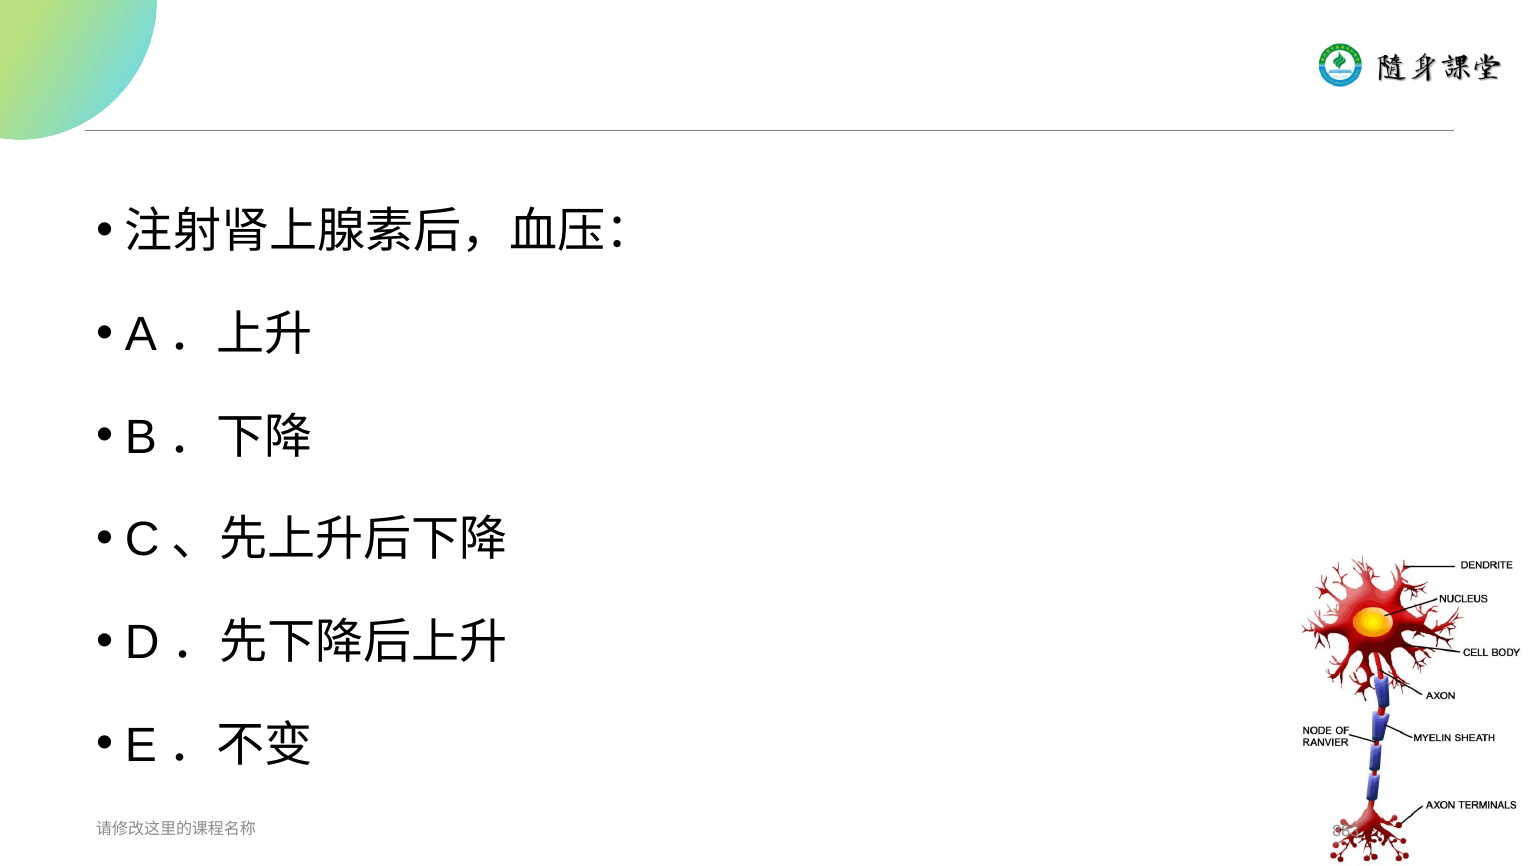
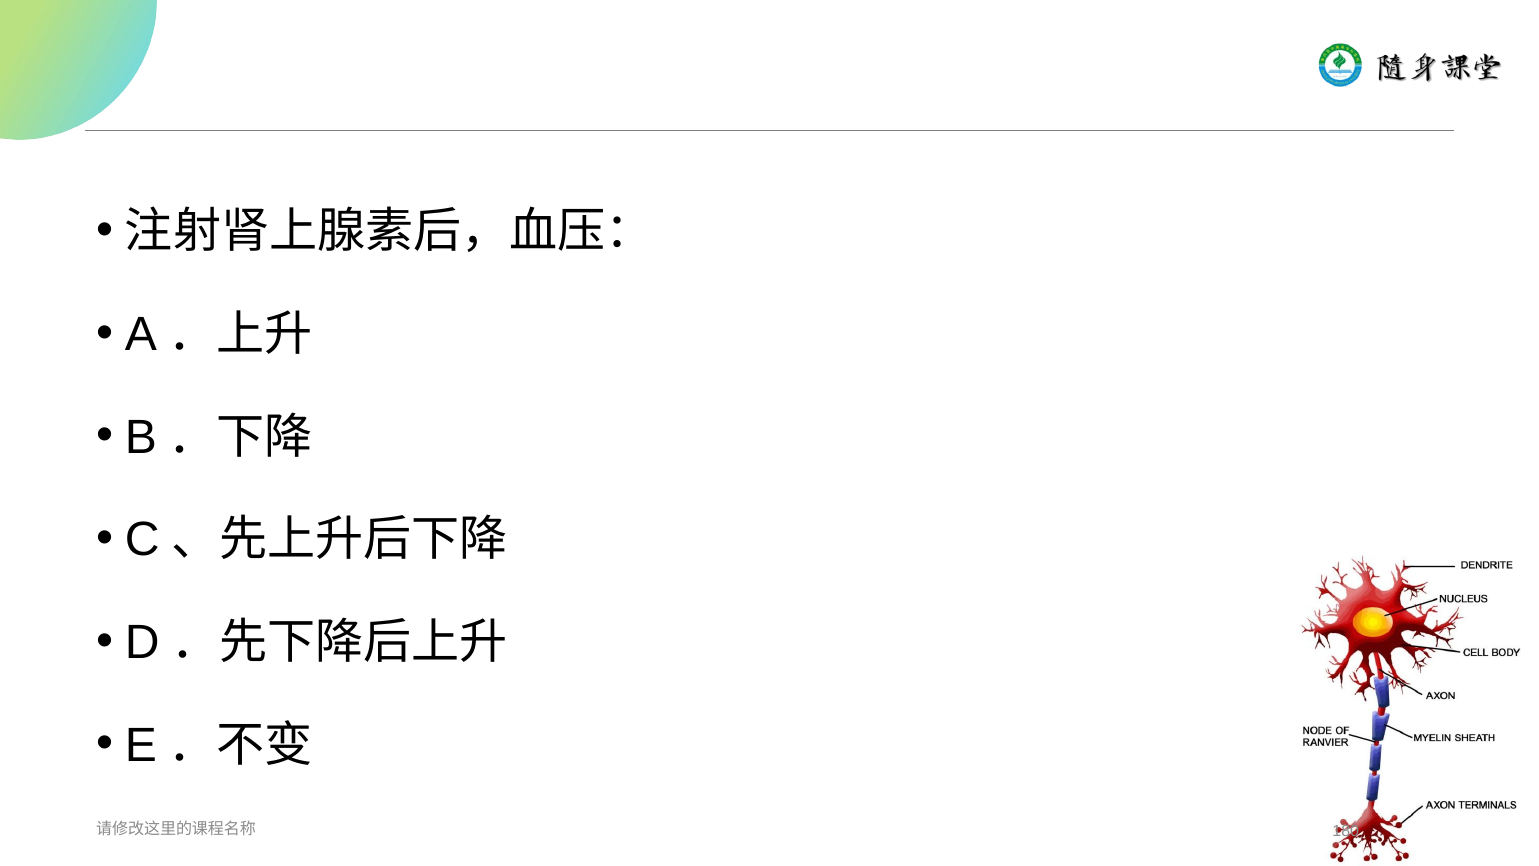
883: 883 -> 180
